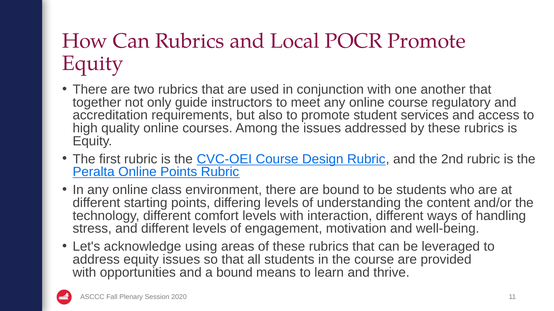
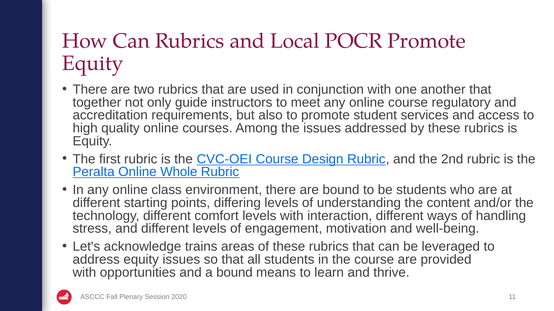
Online Points: Points -> Whole
using: using -> trains
